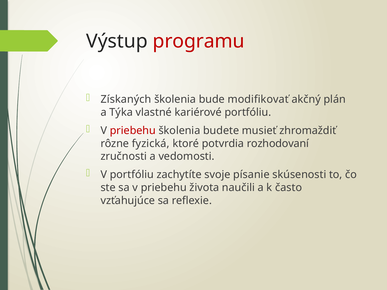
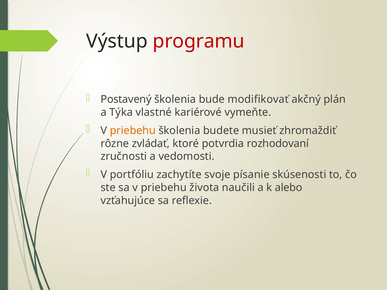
Získaných: Získaných -> Postavený
kariérové portfóliu: portfóliu -> vymeňte
priebehu at (133, 131) colour: red -> orange
fyzická: fyzická -> zvládať
často: často -> alebo
